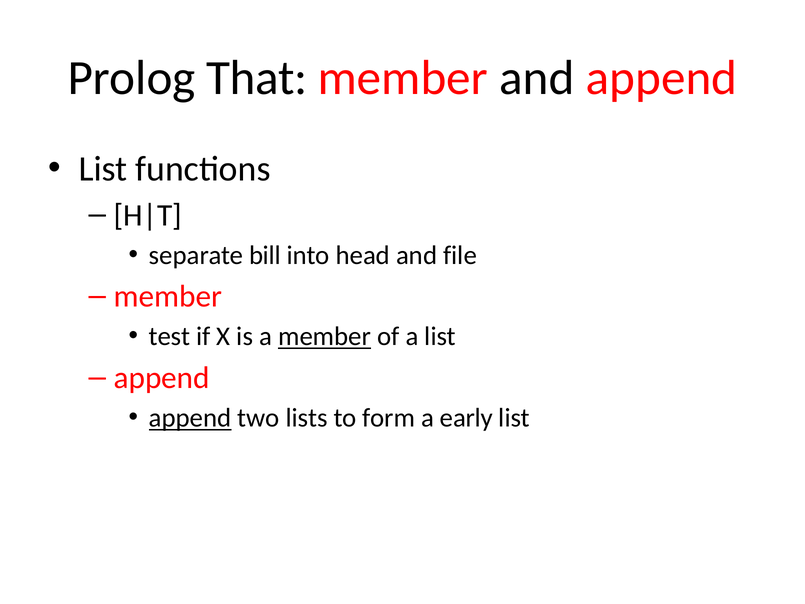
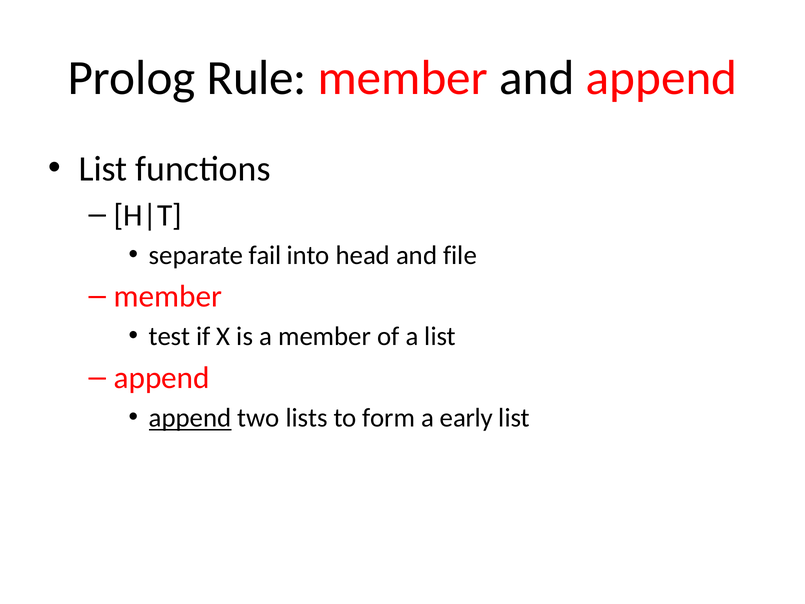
That: That -> Rule
bill: bill -> fail
member at (325, 336) underline: present -> none
